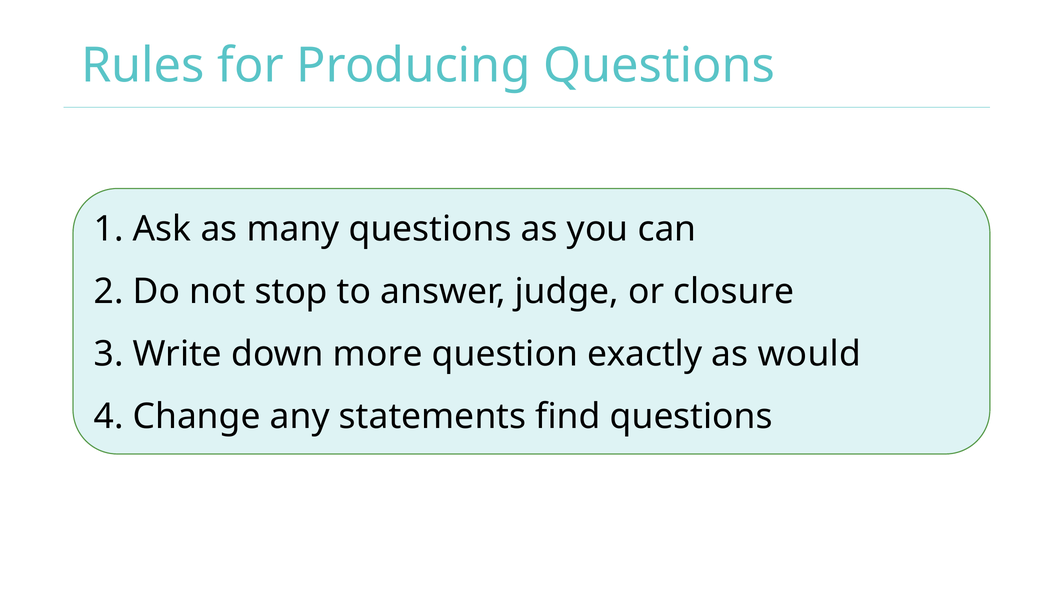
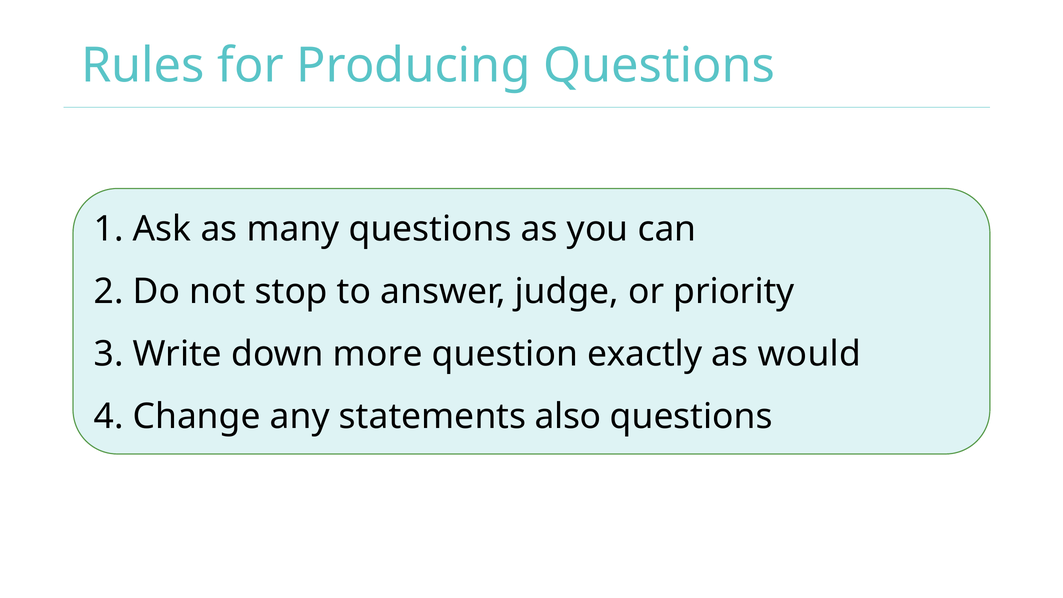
closure: closure -> priority
find: find -> also
